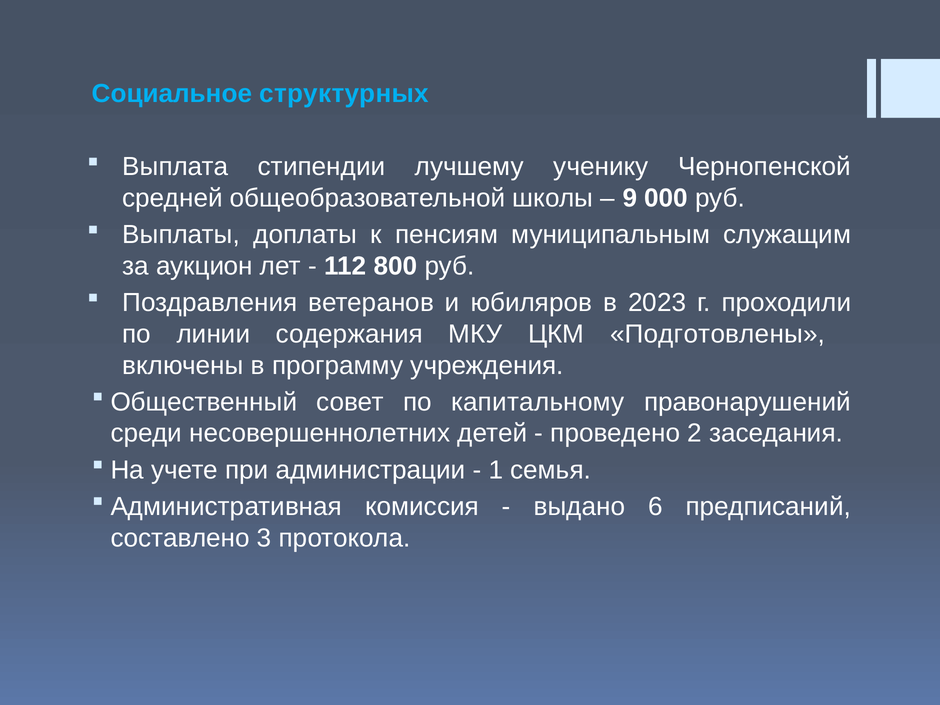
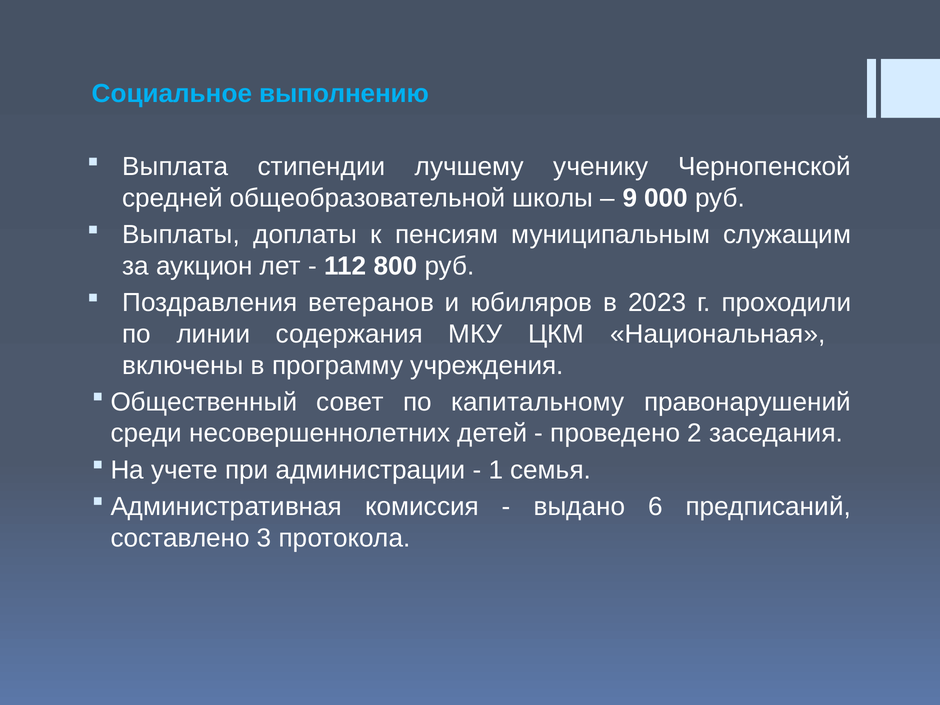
структурных: структурных -> выполнению
Подготовлены: Подготовлены -> Национальная
